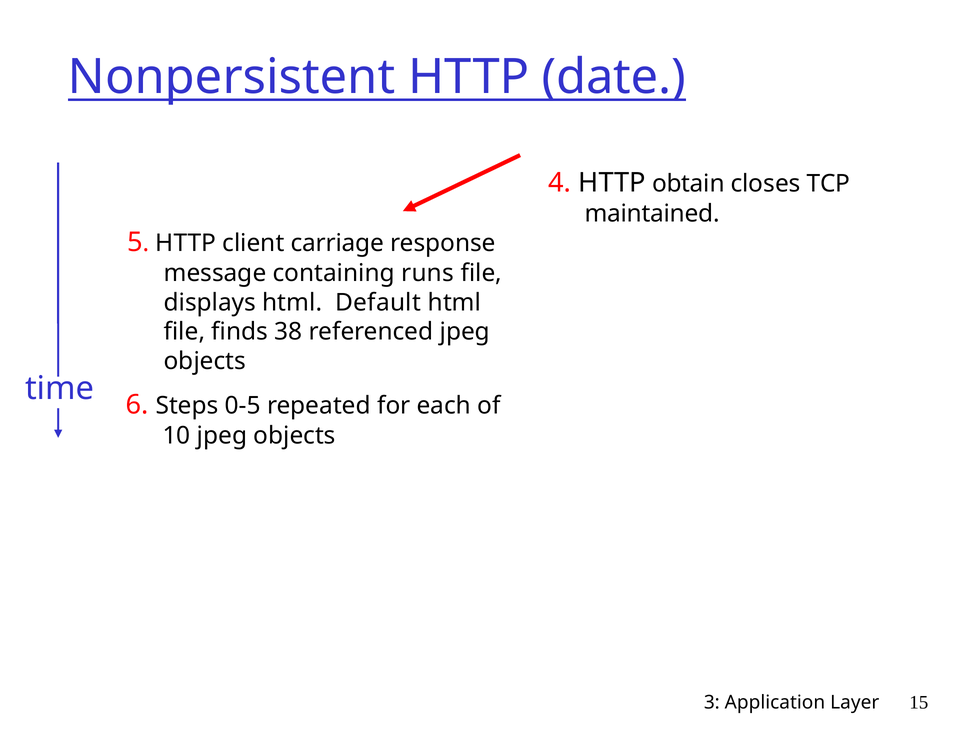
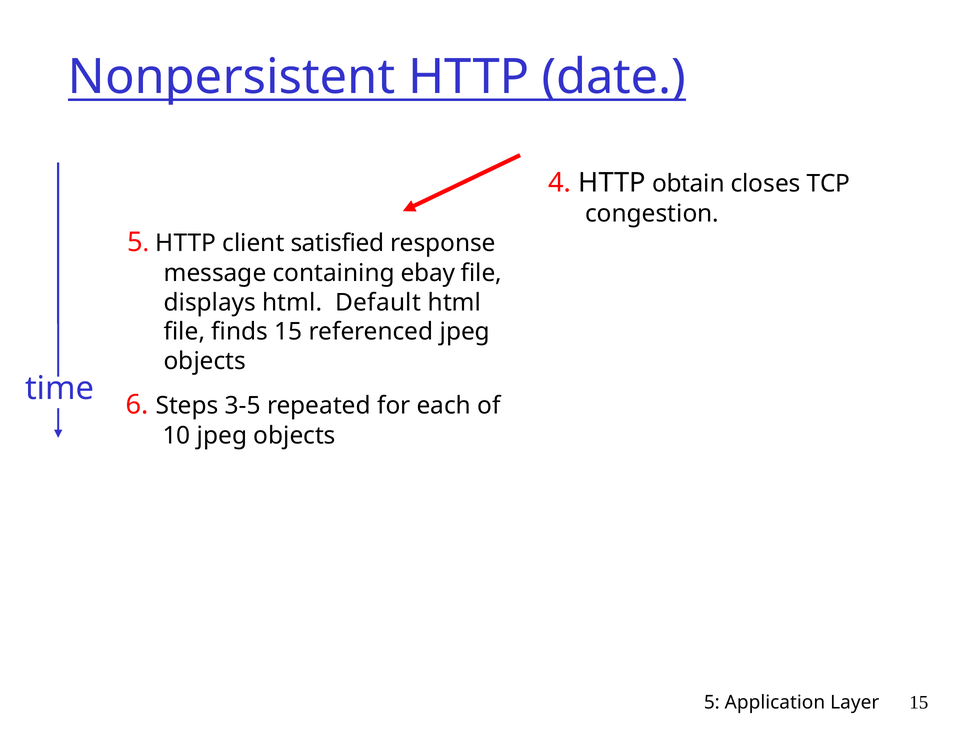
maintained: maintained -> congestion
carriage: carriage -> satisfied
runs: runs -> ebay
finds 38: 38 -> 15
0-5: 0-5 -> 3-5
3 at (712, 703): 3 -> 5
